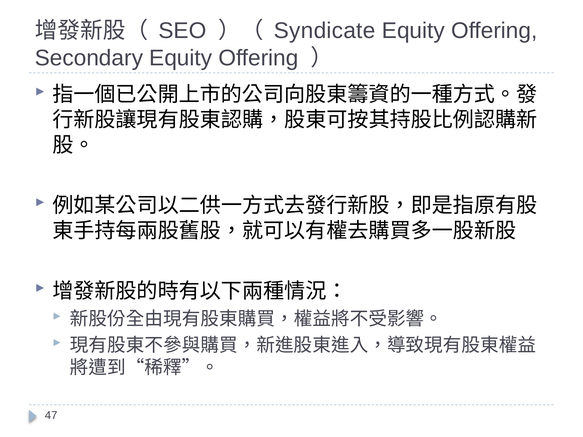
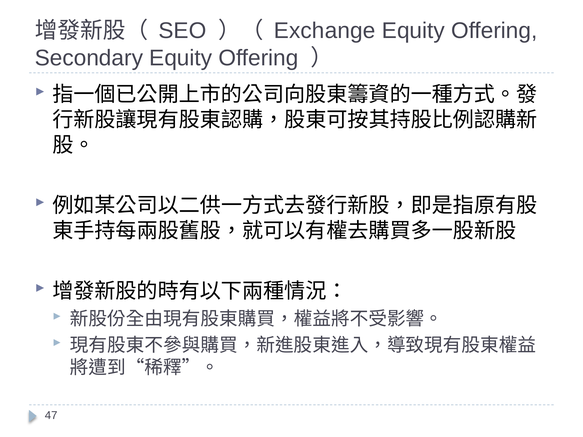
Syndicate: Syndicate -> Exchange
